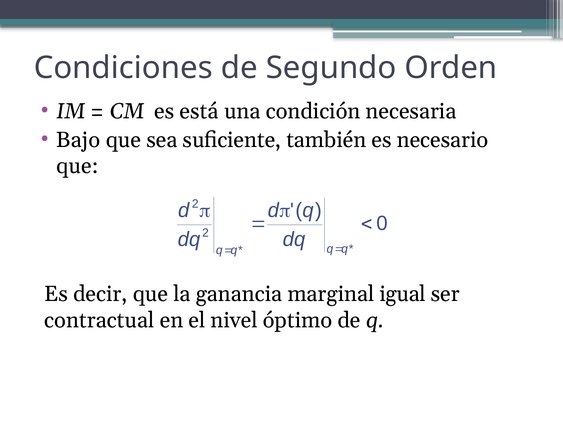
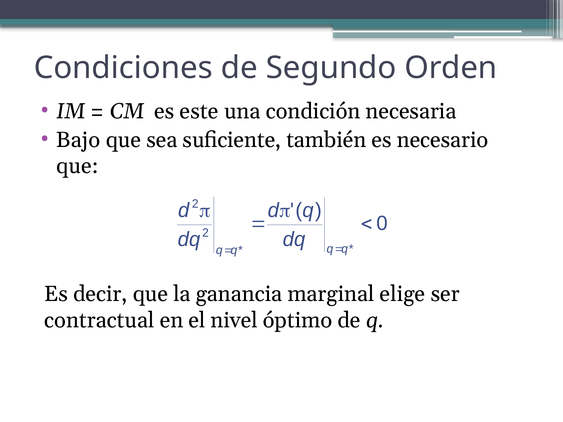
está: está -> este
igual: igual -> elige
